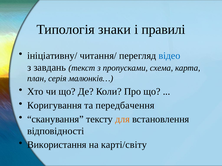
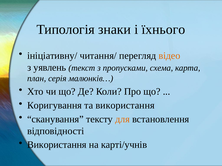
правилі: правилі -> їхнього
відео colour: blue -> orange
завдань: завдань -> уявлень
та передбачення: передбачення -> використання
карті/світу: карті/світу -> карті/учнів
